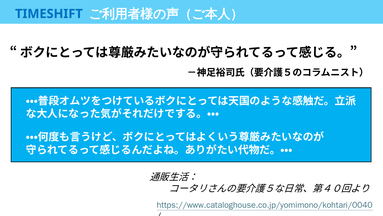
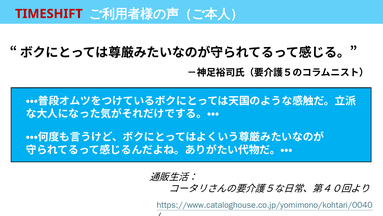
TIMESHIFT colour: blue -> red
